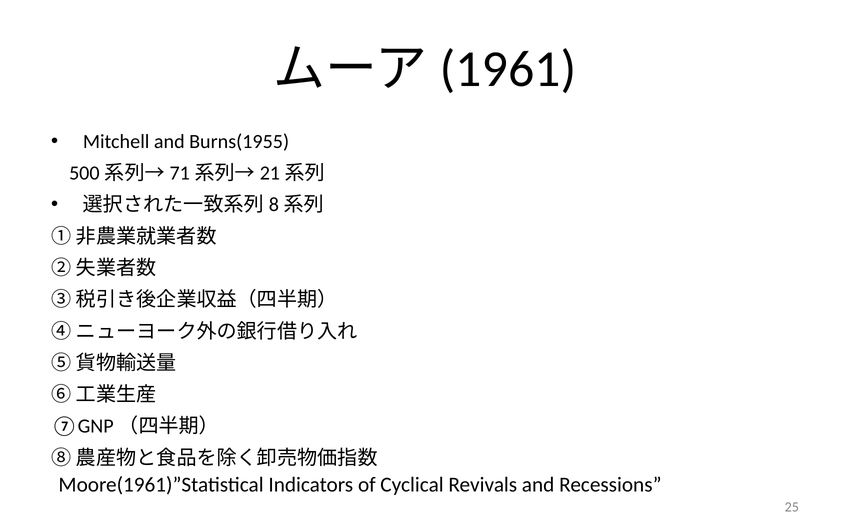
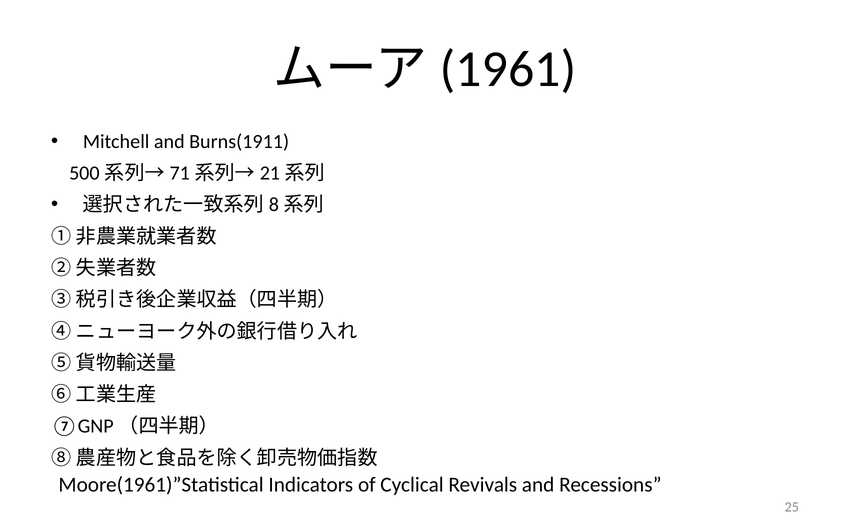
Burns(1955: Burns(1955 -> Burns(1911
